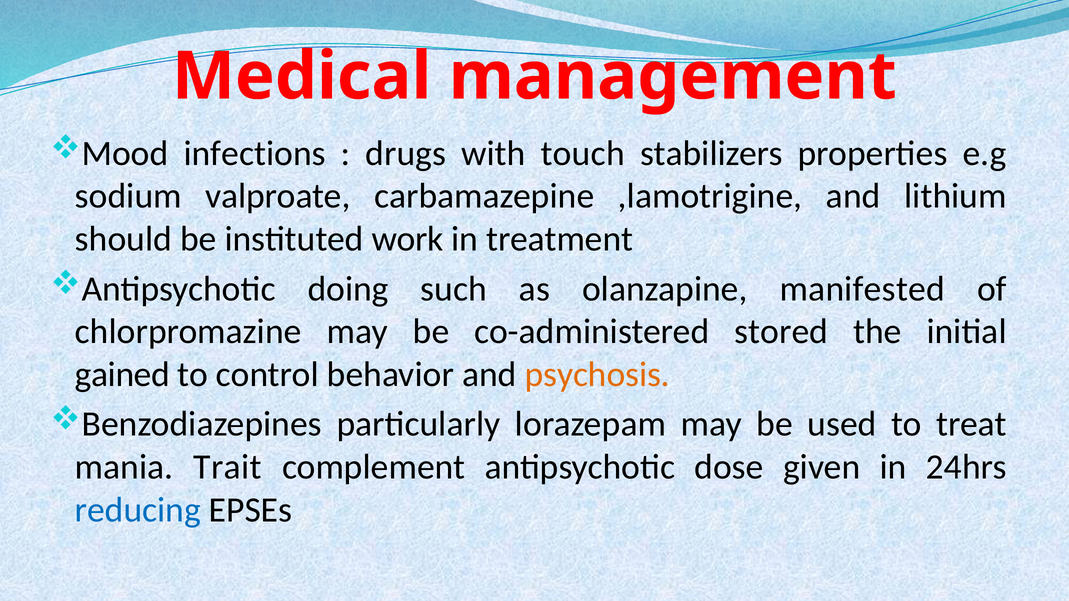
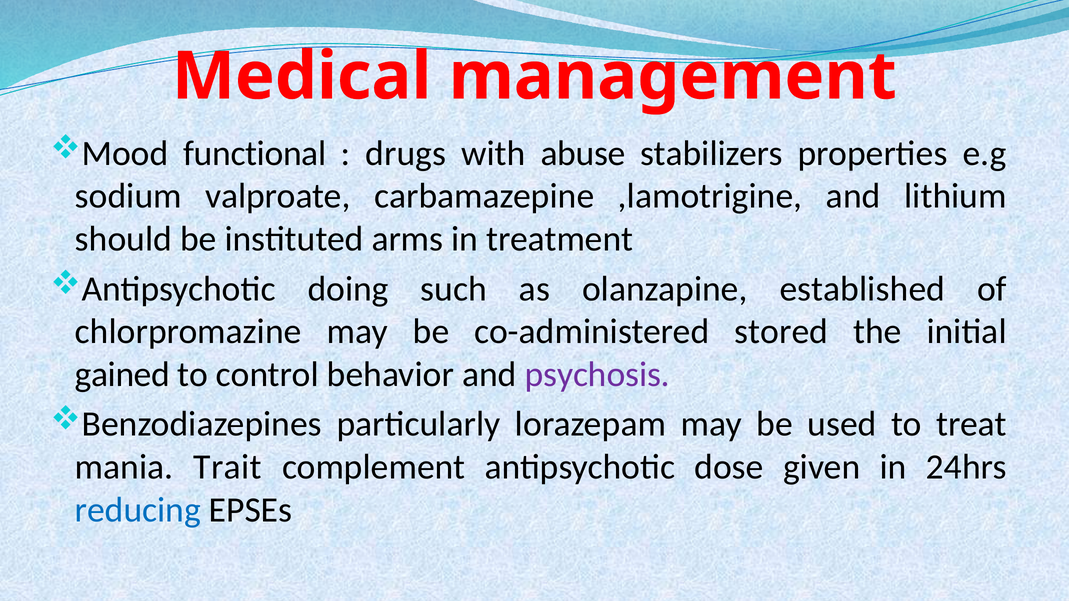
infections: infections -> functional
touch: touch -> abuse
work: work -> arms
manifested: manifested -> established
psychosis colour: orange -> purple
